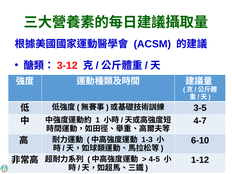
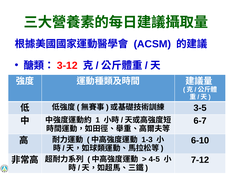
4-7: 4-7 -> 6-7
1-12: 1-12 -> 7-12
